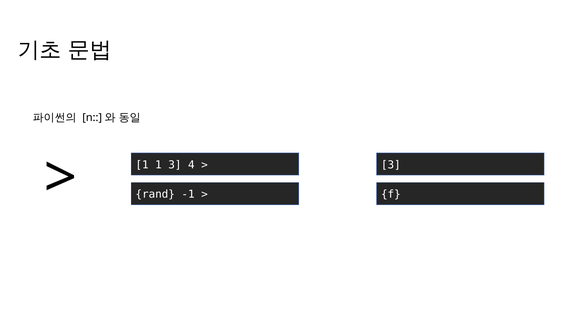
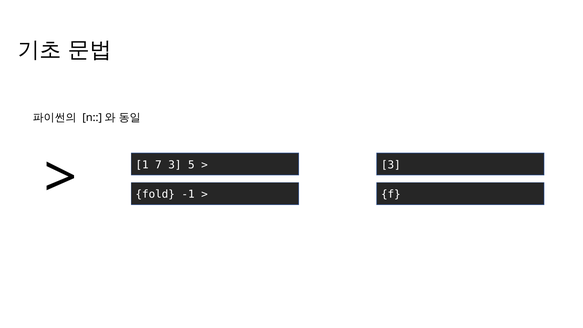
1 1: 1 -> 7
4: 4 -> 5
rand: rand -> fold
